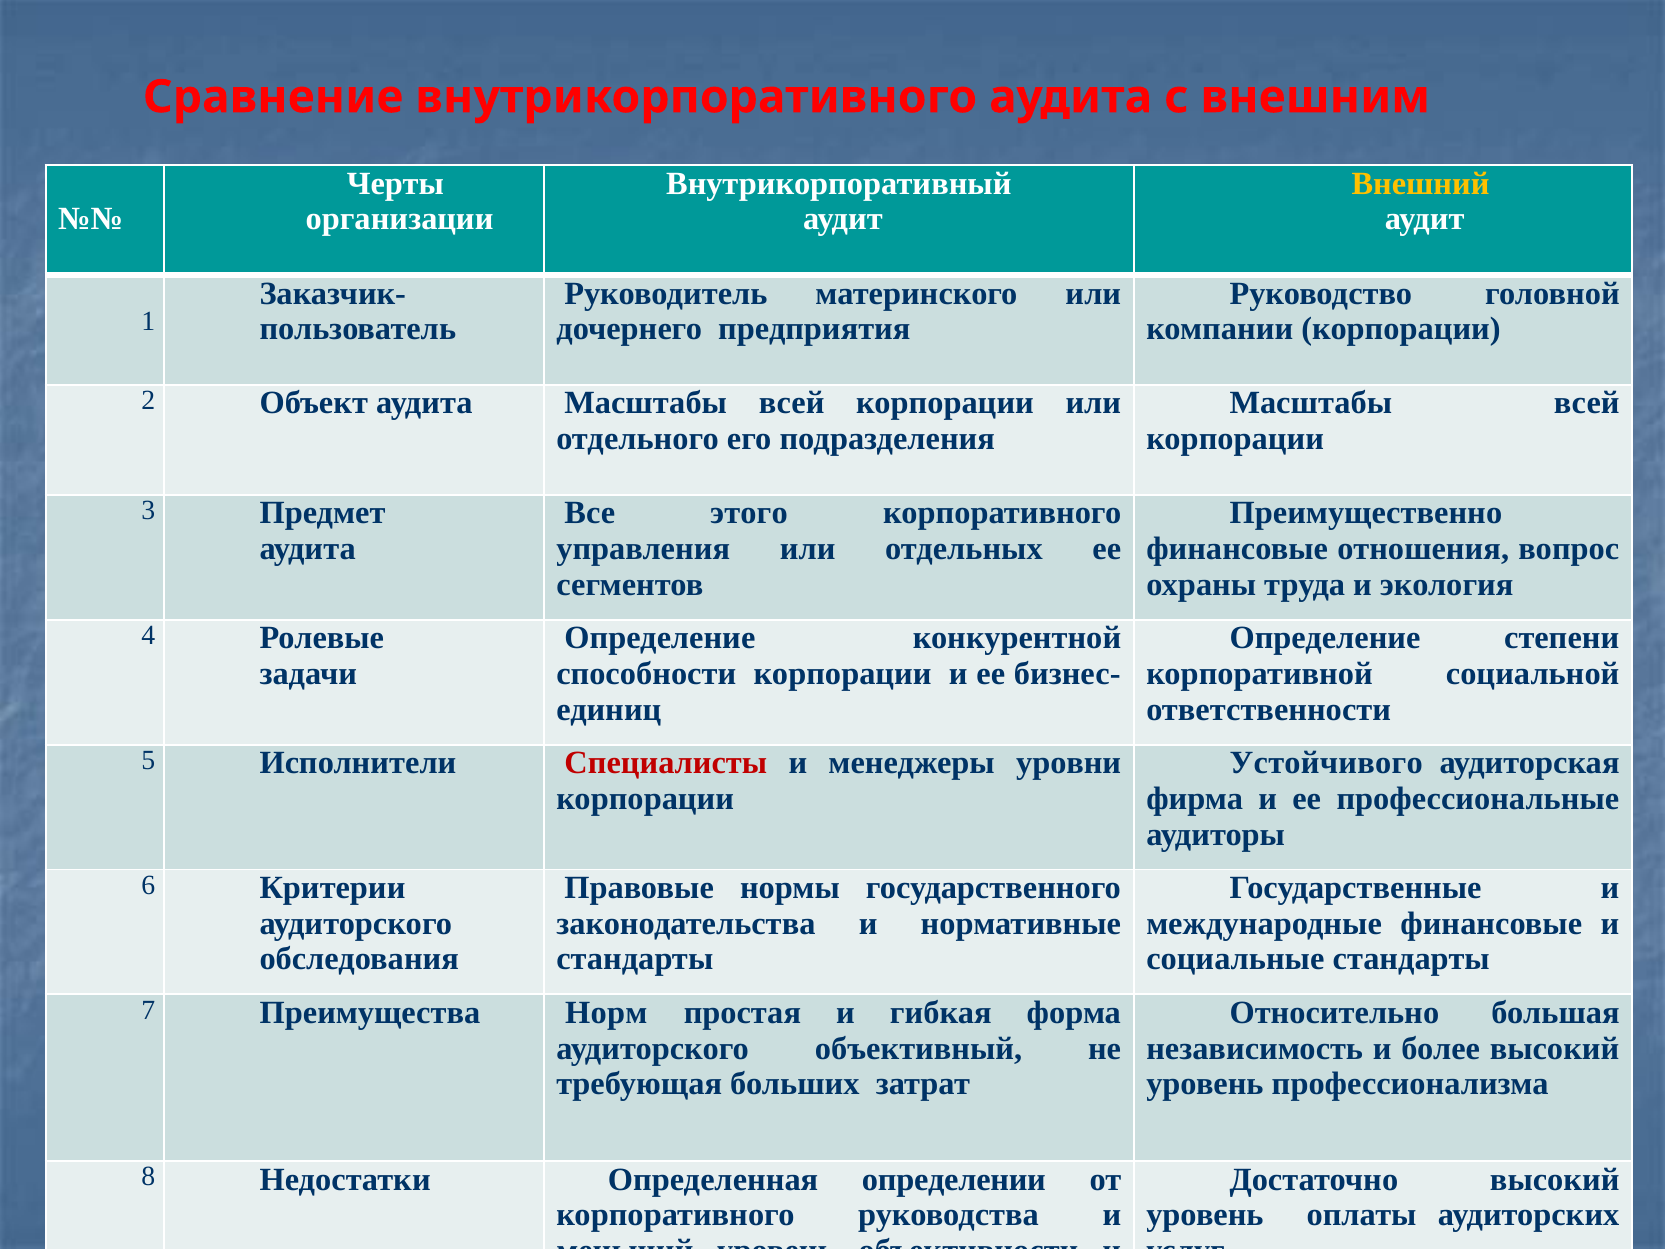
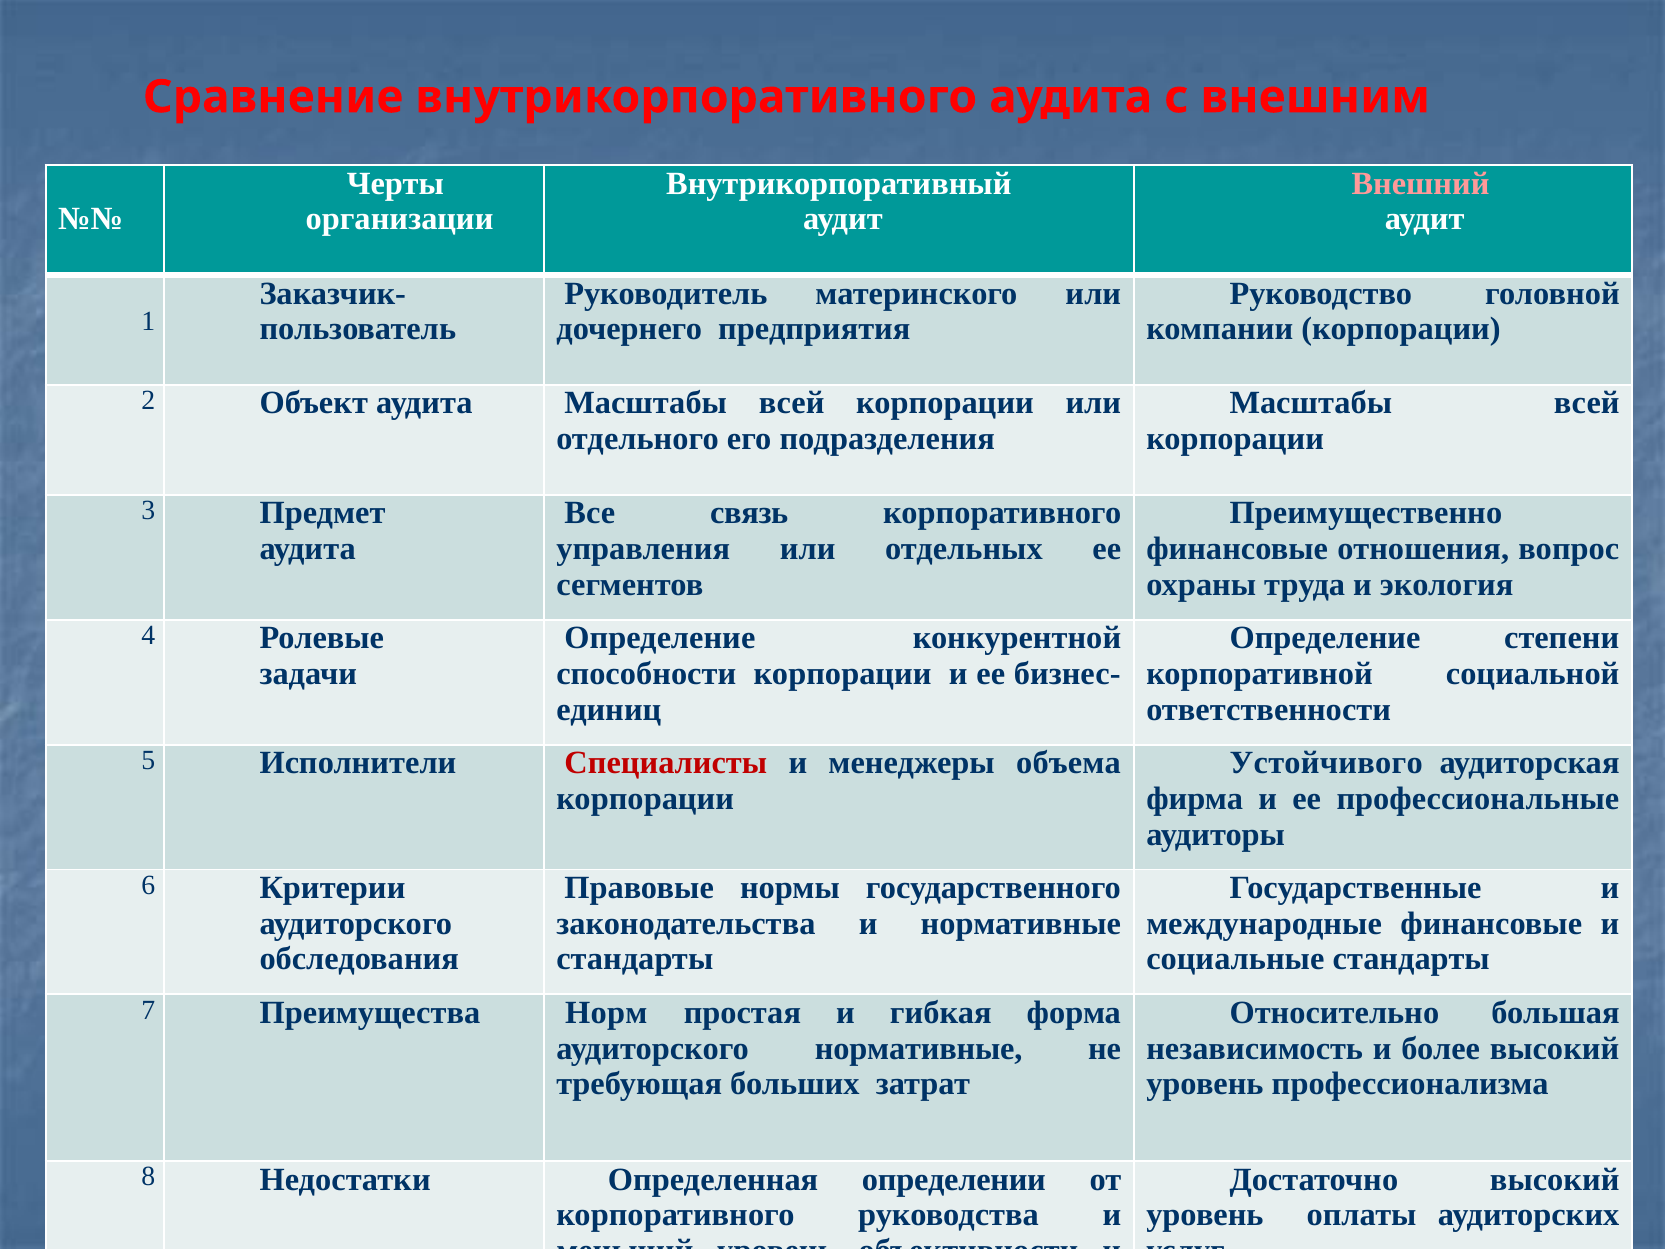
Внешний colour: yellow -> pink
этого: этого -> связь
уровни: уровни -> объема
аудиторского объективный: объективный -> нормативные
